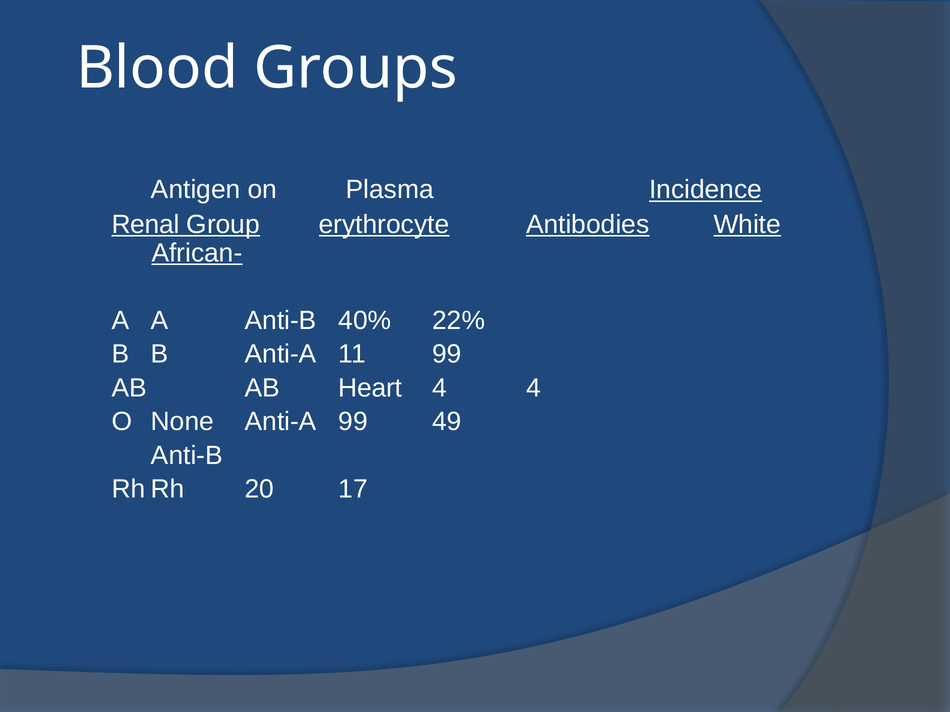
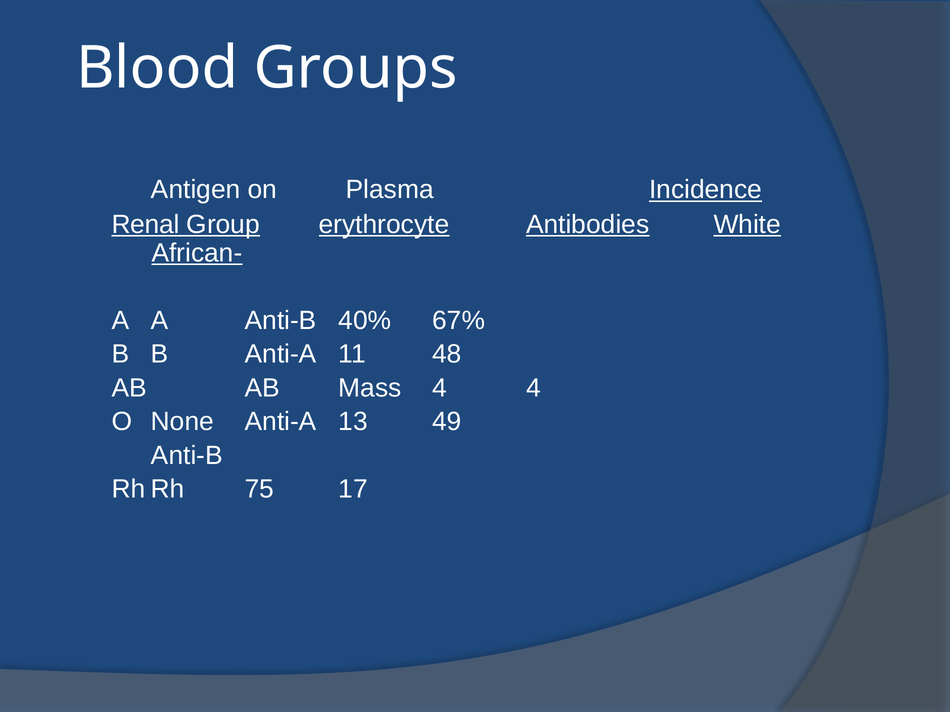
22%: 22% -> 67%
11 99: 99 -> 48
Heart: Heart -> Mass
Anti-A 99: 99 -> 13
20: 20 -> 75
